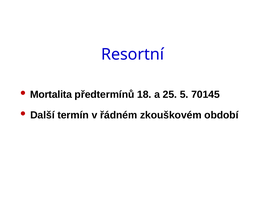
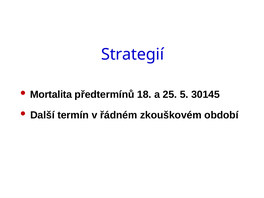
Resortní: Resortní -> Strategií
70145: 70145 -> 30145
